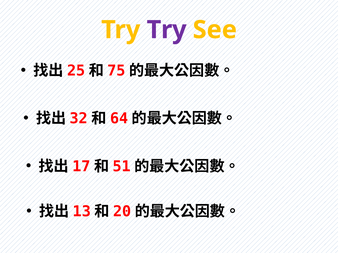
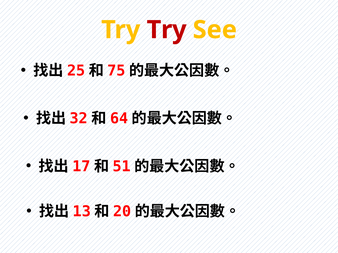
Try at (167, 30) colour: purple -> red
